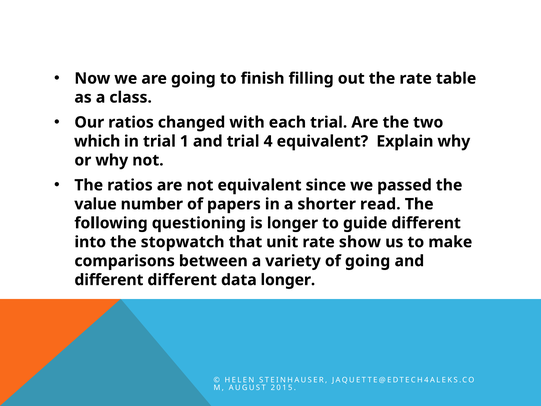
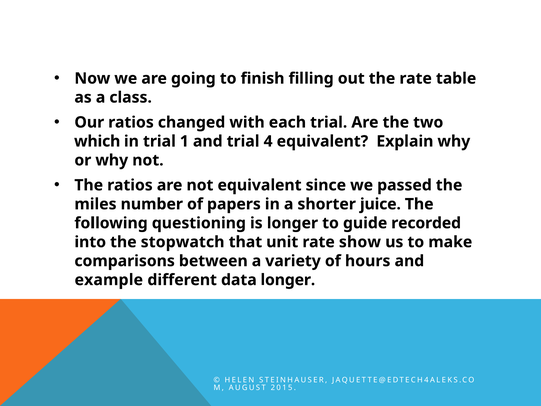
value: value -> miles
read: read -> juice
guide different: different -> recorded
of going: going -> hours
different at (109, 280): different -> example
